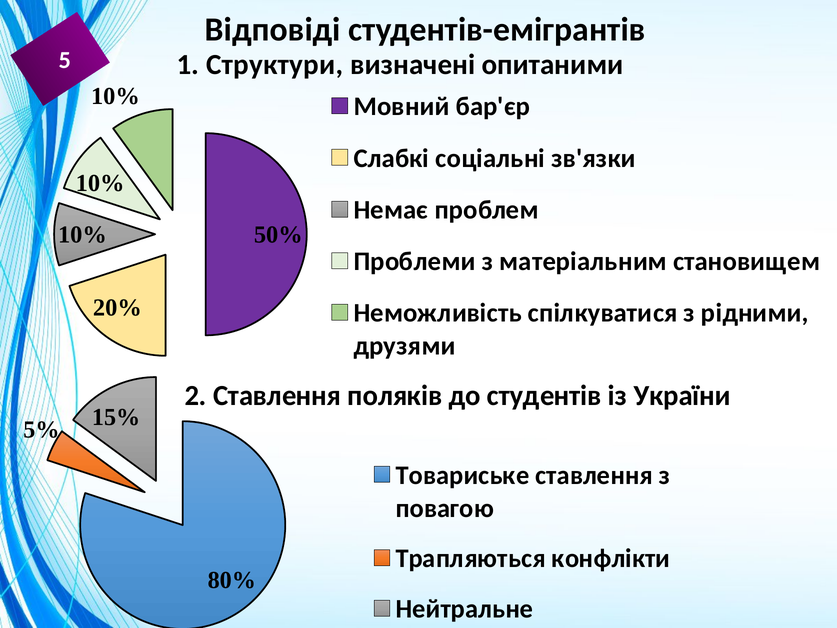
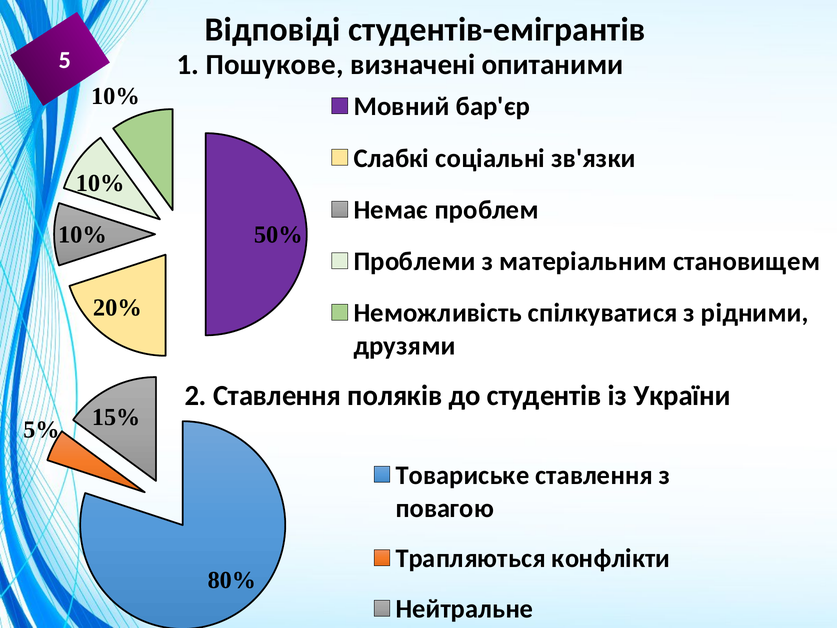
Структури: Структури -> Пошукове
